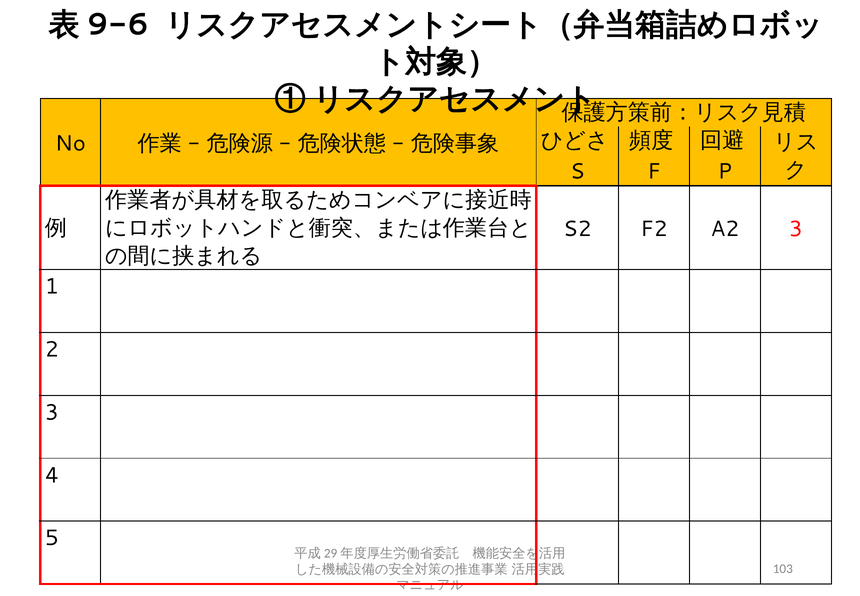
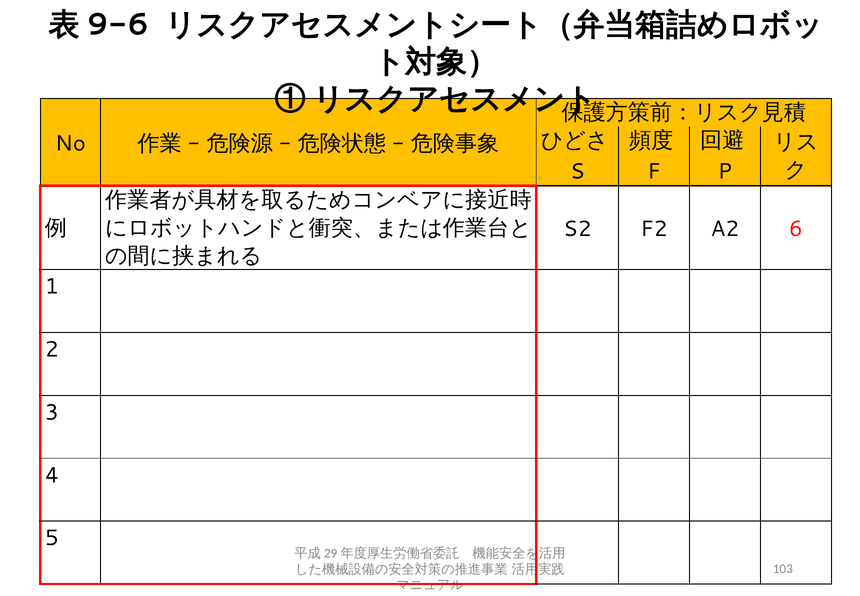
A2 3: 3 -> 6
